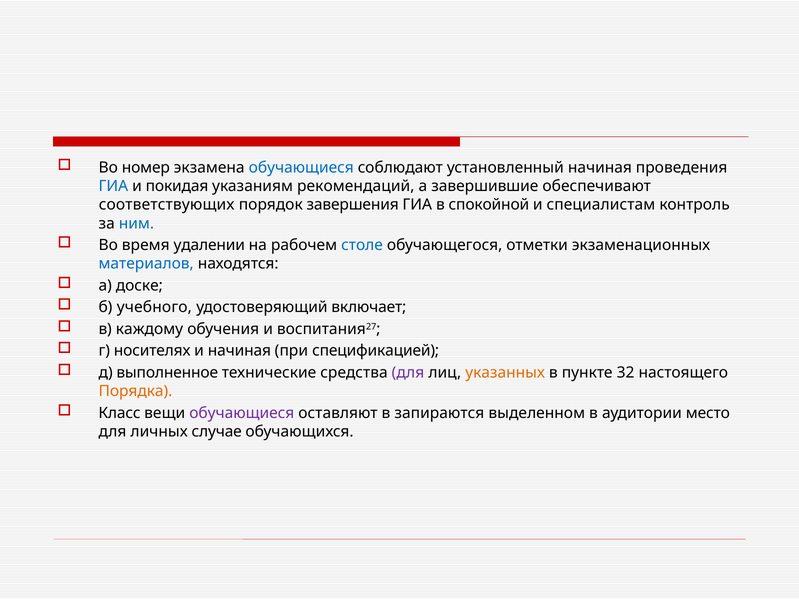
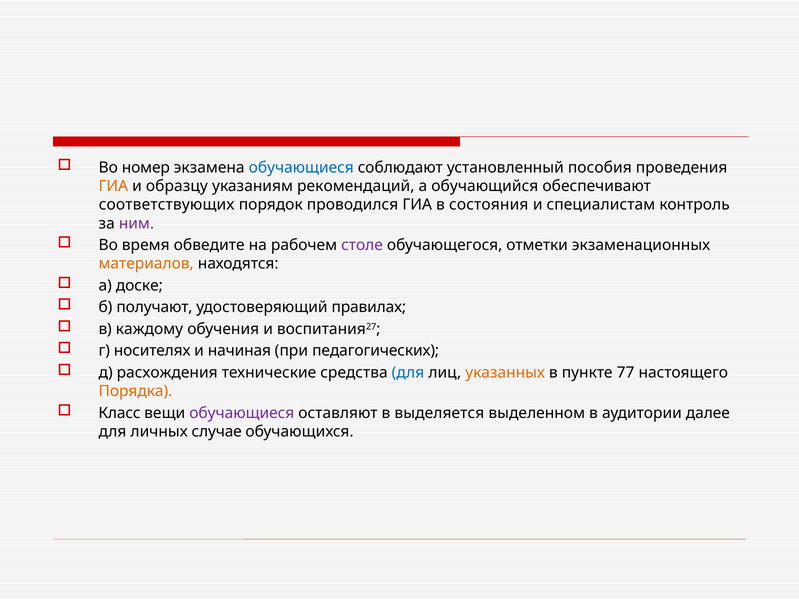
установленный начиная: начиная -> пособия
ГИА at (113, 186) colour: blue -> orange
покидая: покидая -> образцу
завершившие: завершившие -> обучающийся
завершения: завершения -> проводился
спокойной: спокойной -> состояния
ним colour: blue -> purple
удалении: удалении -> обведите
столе colour: blue -> purple
материалов colour: blue -> orange
учебного: учебного -> получают
включает: включает -> правилах
спецификацией: спецификацией -> педагогических
выполненное: выполненное -> расхождения
для at (408, 373) colour: purple -> blue
32: 32 -> 77
запираются: запираются -> выделяется
место: место -> далее
